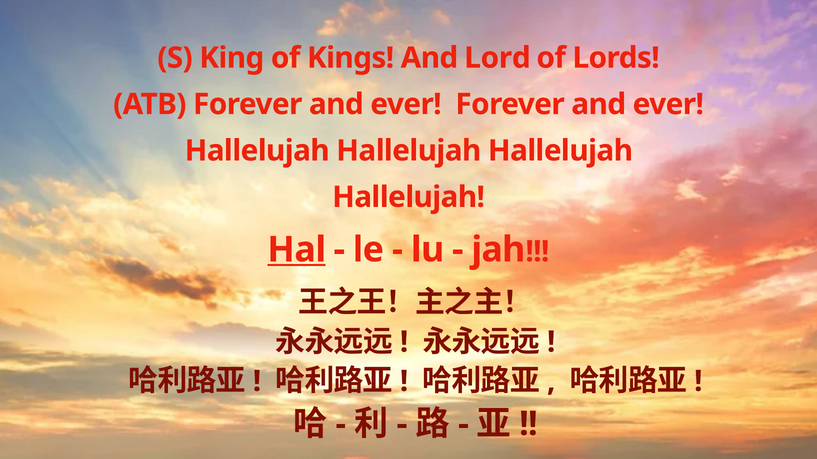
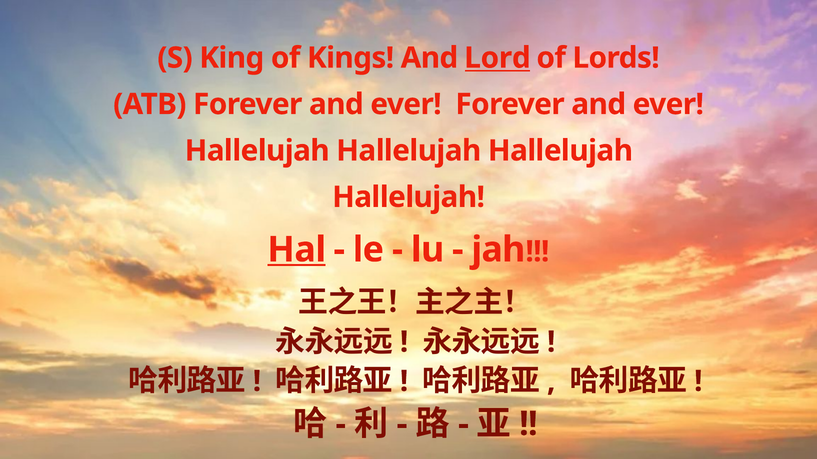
Lord underline: none -> present
